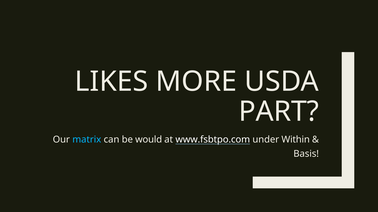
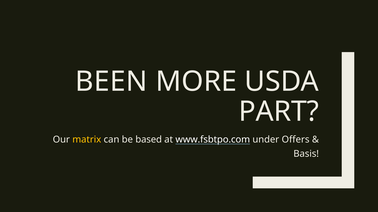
LIKES: LIKES -> BEEN
matrix colour: light blue -> yellow
would: would -> based
Within: Within -> Offers
